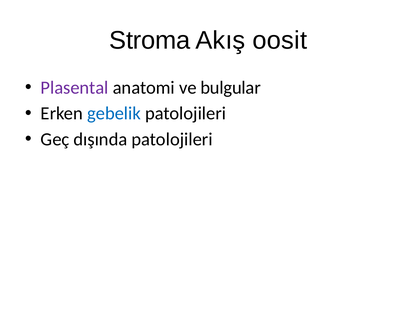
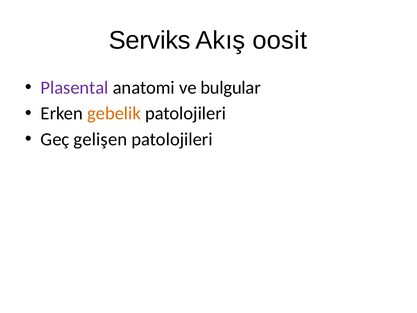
Stroma: Stroma -> Serviks
gebelik colour: blue -> orange
dışında: dışında -> gelişen
